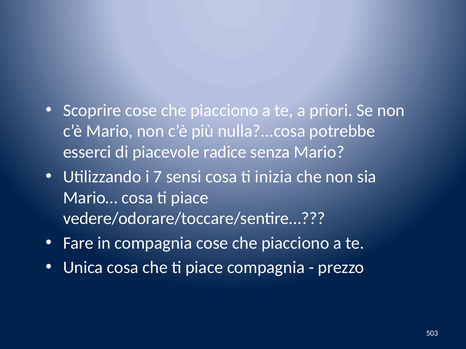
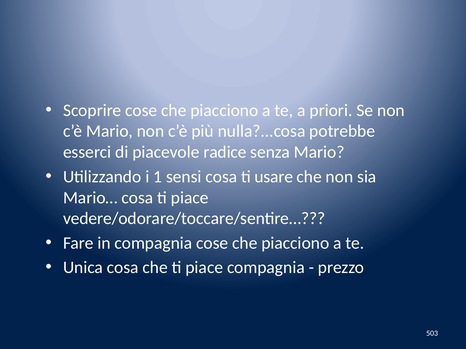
7: 7 -> 1
inizia: inizia -> usare
